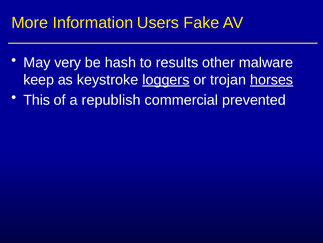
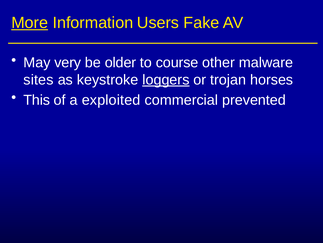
More underline: none -> present
hash: hash -> older
results: results -> course
keep: keep -> sites
horses underline: present -> none
republish: republish -> exploited
